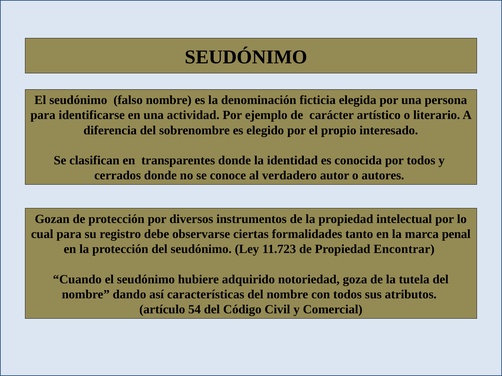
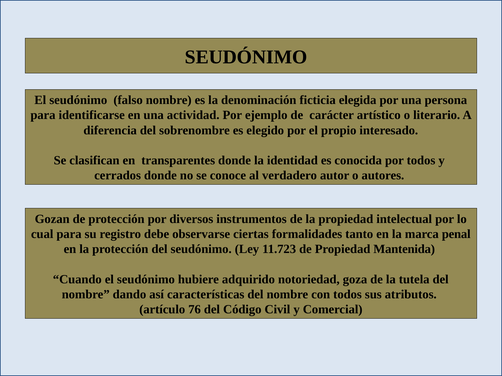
Encontrar: Encontrar -> Mantenida
54: 54 -> 76
